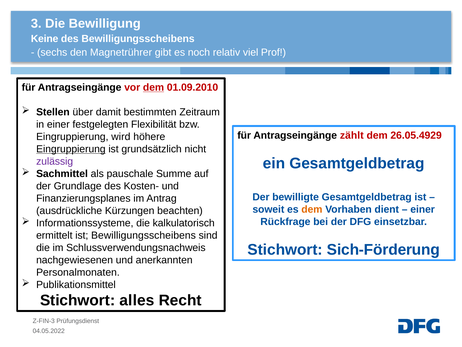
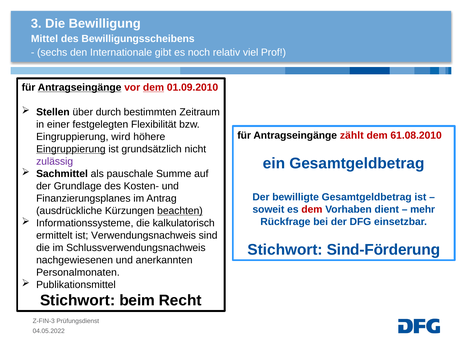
Keine: Keine -> Mittel
Magnetrührer: Magnetrührer -> Internationale
Antragseingänge at (80, 87) underline: none -> present
damit: damit -> durch
26.05.4929: 26.05.4929 -> 61.08.2010
dem at (312, 209) colour: orange -> red
einer at (423, 209): einer -> mehr
beachten underline: none -> present
ist Bewilligungsscheibens: Bewilligungsscheibens -> Verwendungsnachweis
Sich-Förderung: Sich-Förderung -> Sind-Förderung
alles: alles -> beim
